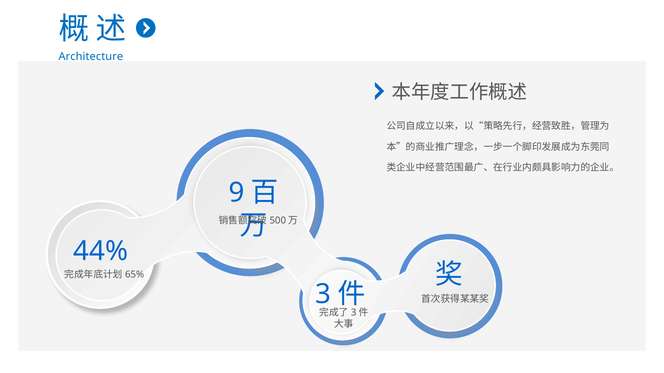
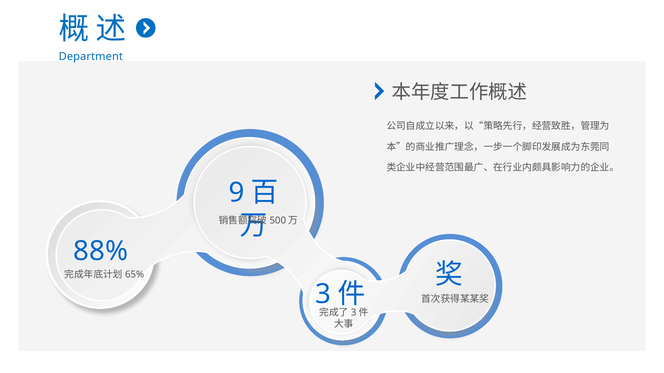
Architecture: Architecture -> Department
44%: 44% -> 88%
